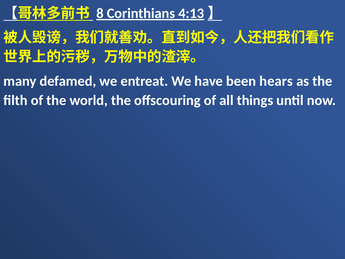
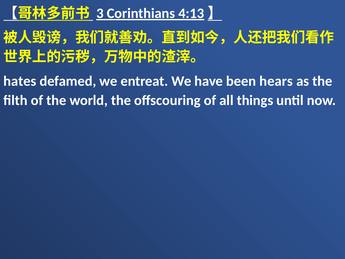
8: 8 -> 3
many: many -> hates
